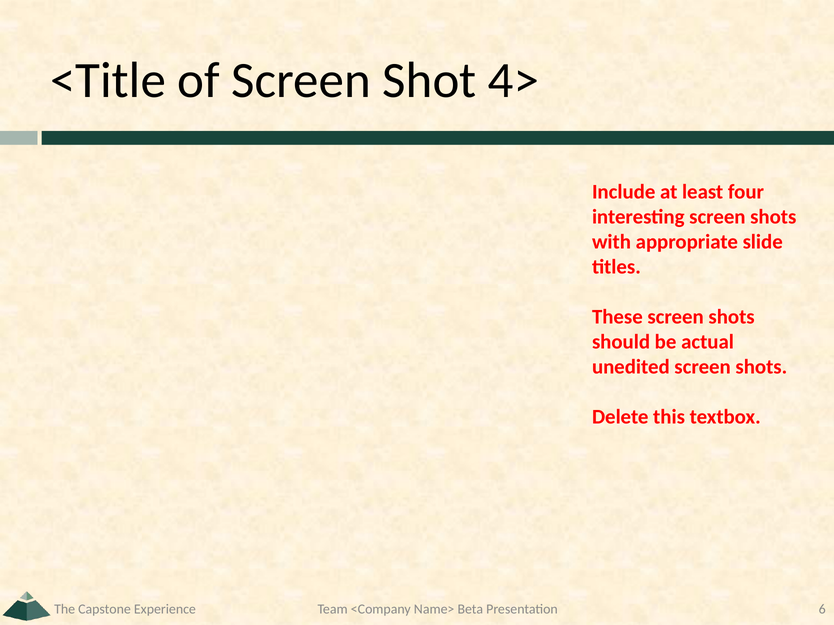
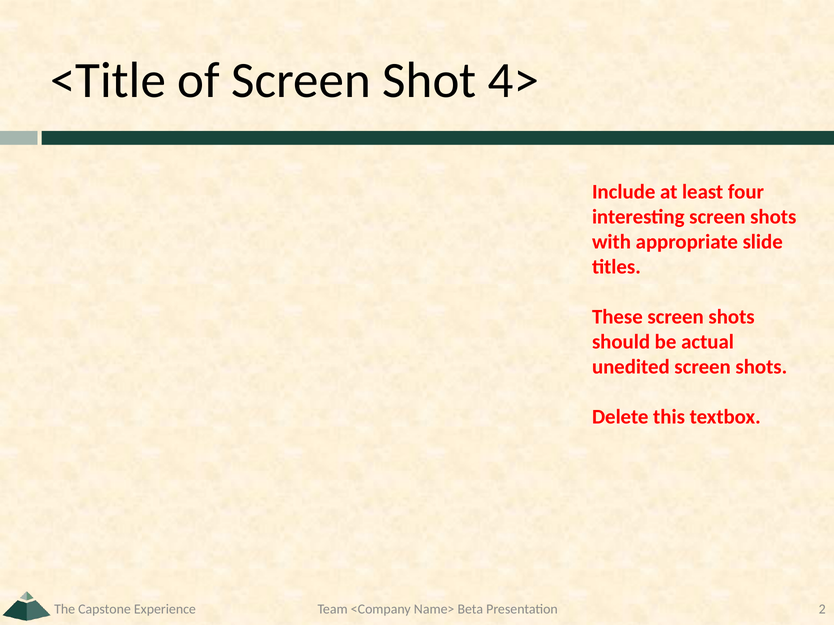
6: 6 -> 2
